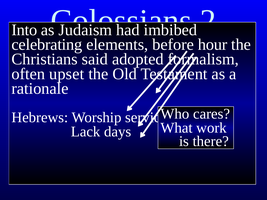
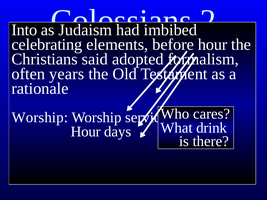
upset: upset -> years
Hebrews at (40, 118): Hebrews -> Worship
work: work -> drink
Lack at (86, 132): Lack -> Hour
